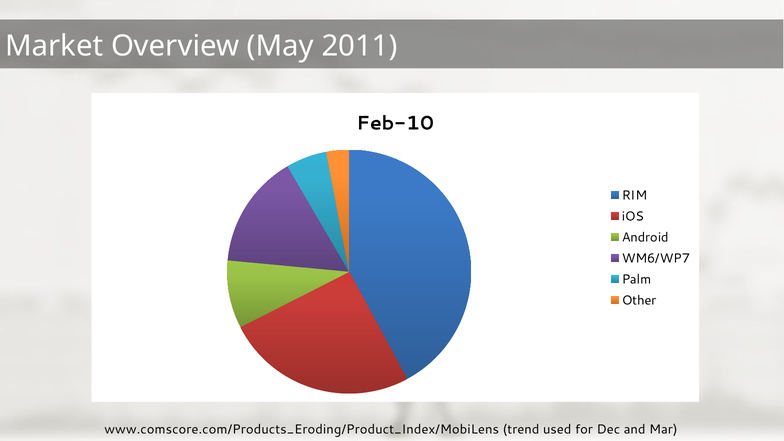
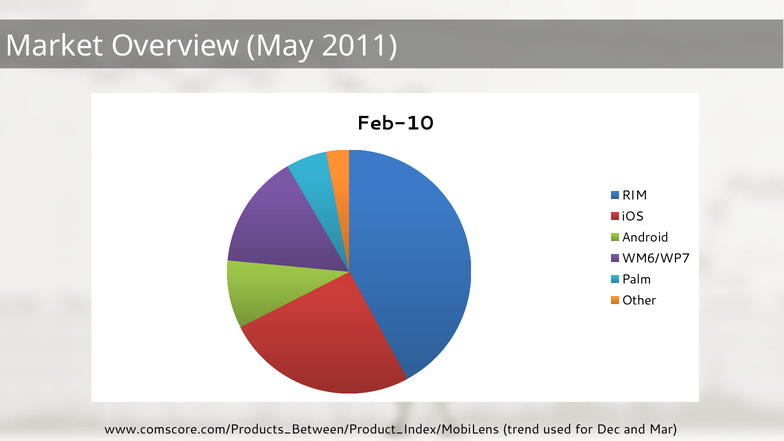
www.comscore.com/Products_Eroding/Product_Index/MobiLens: www.comscore.com/Products_Eroding/Product_Index/MobiLens -> www.comscore.com/Products_Between/Product_Index/MobiLens
